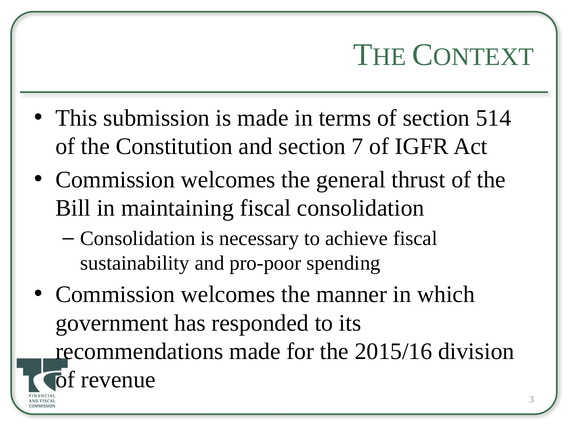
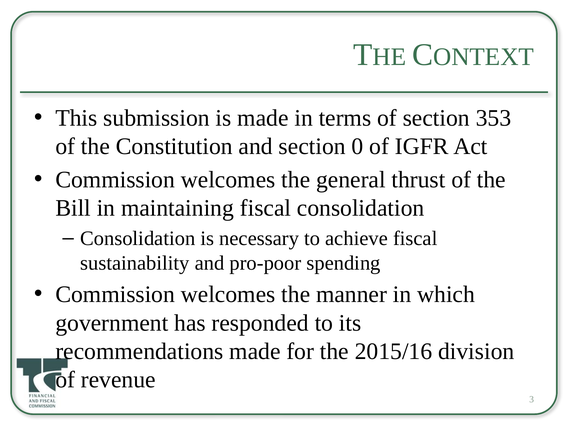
514: 514 -> 353
7: 7 -> 0
